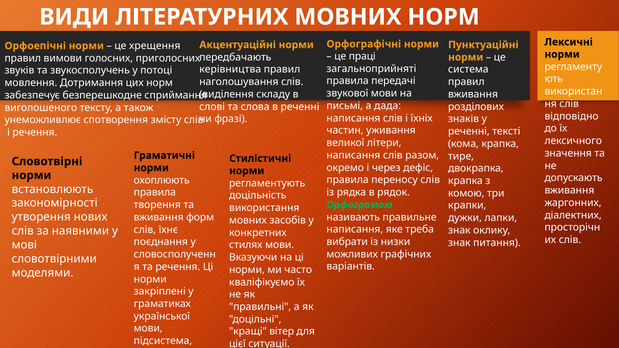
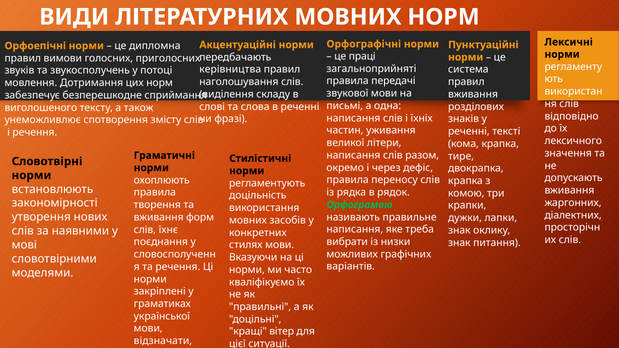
хрещення: хрещення -> дипломна
дада: дада -> одна
підсистема: підсистема -> відзначати
